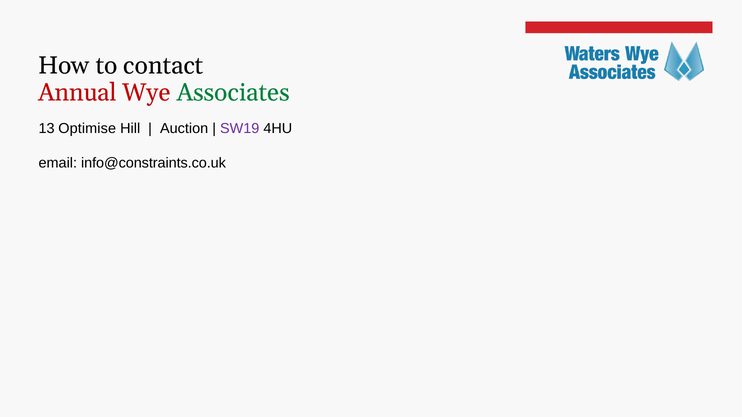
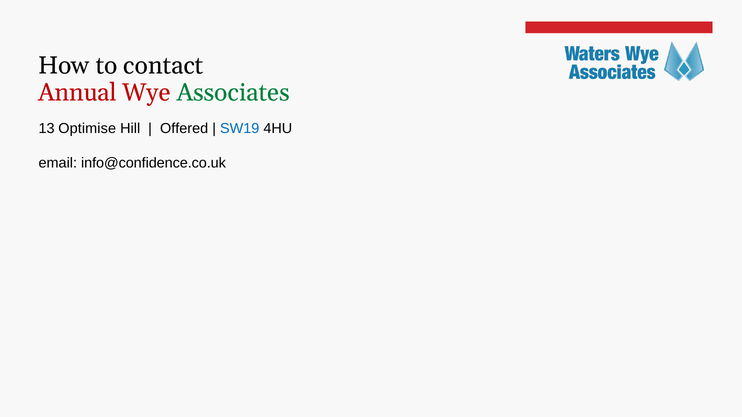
Auction: Auction -> Offered
SW19 colour: purple -> blue
info@constraints.co.uk: info@constraints.co.uk -> info@confidence.co.uk
